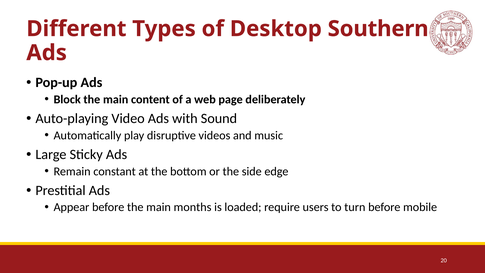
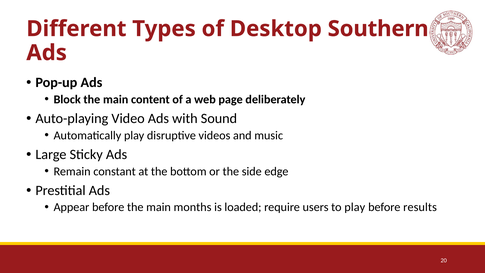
to turn: turn -> play
mobile: mobile -> results
